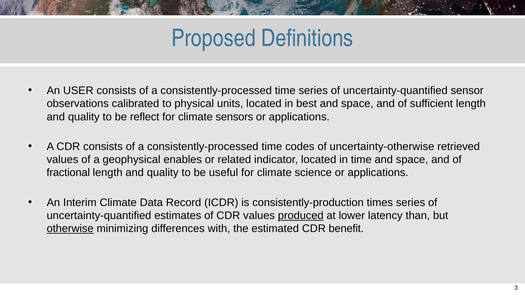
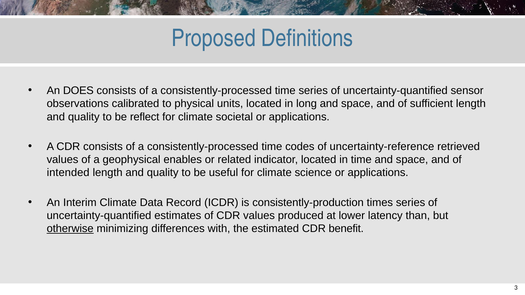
USER: USER -> DOES
best: best -> long
sensors: sensors -> societal
uncertainty-otherwise: uncertainty-otherwise -> uncertainty-reference
fractional: fractional -> intended
produced underline: present -> none
